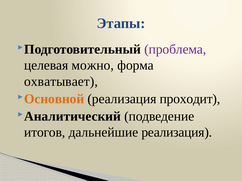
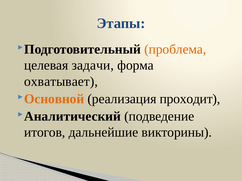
проблема colour: purple -> orange
можно: можно -> задачи
дальнейшие реализация: реализация -> викторины
